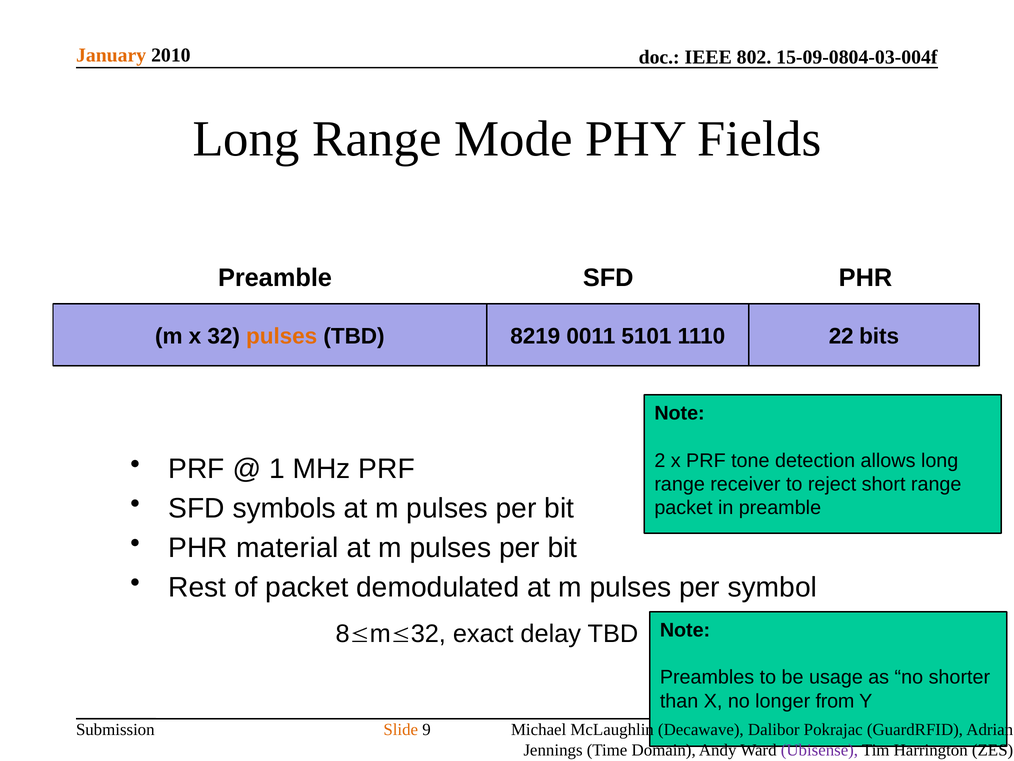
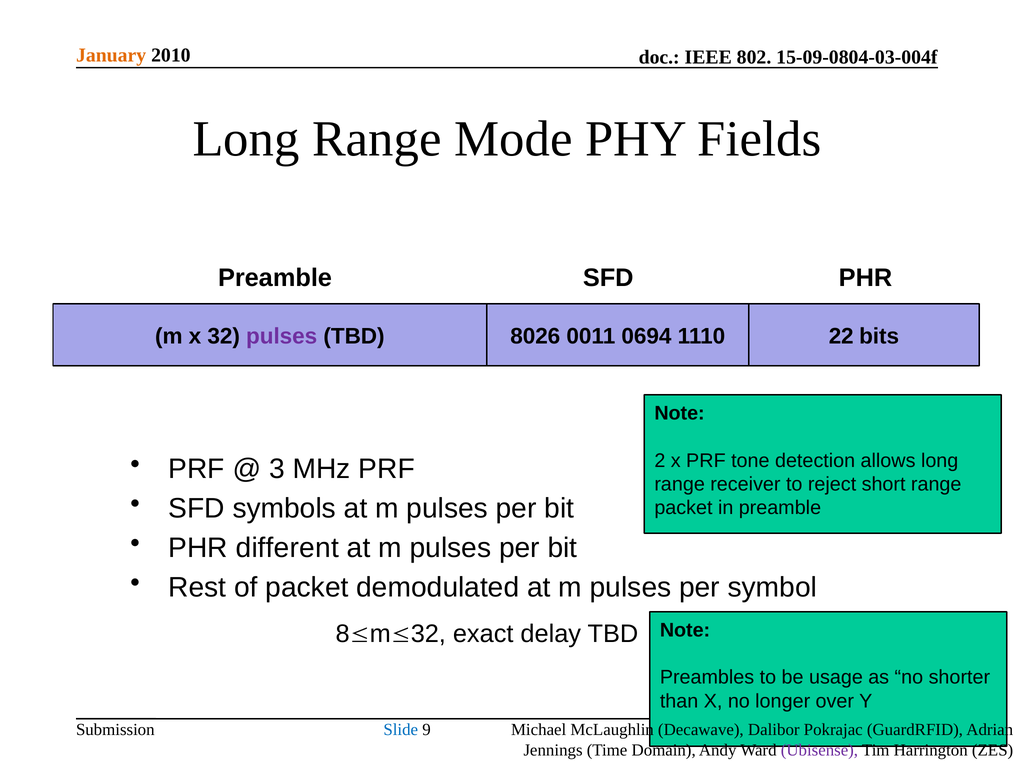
pulses at (282, 336) colour: orange -> purple
8219: 8219 -> 8026
5101: 5101 -> 0694
1: 1 -> 3
material: material -> different
from: from -> over
Slide colour: orange -> blue
